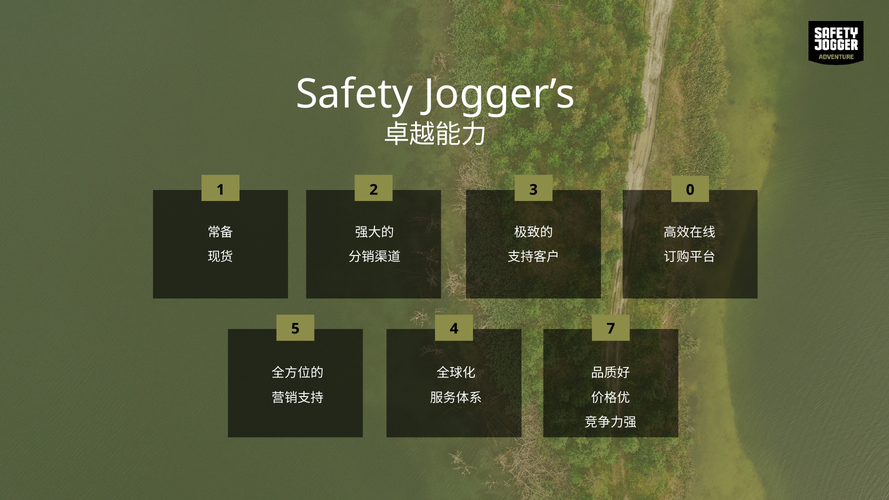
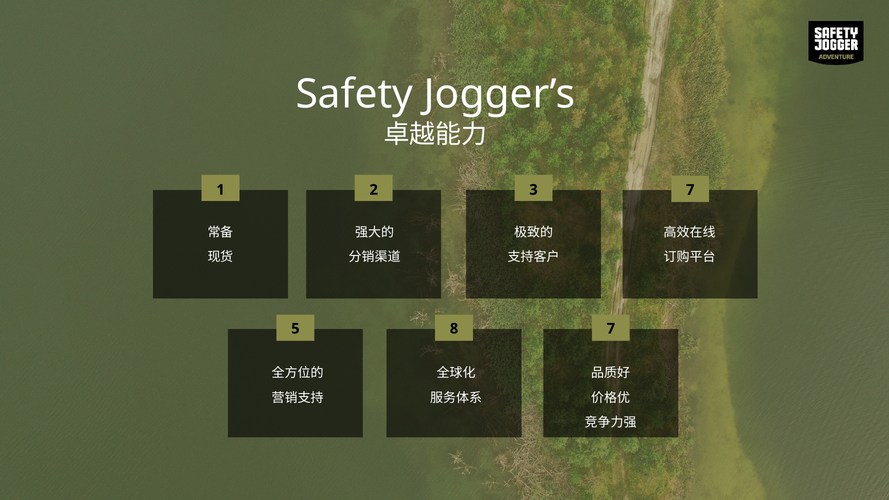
3 0: 0 -> 7
4: 4 -> 8
